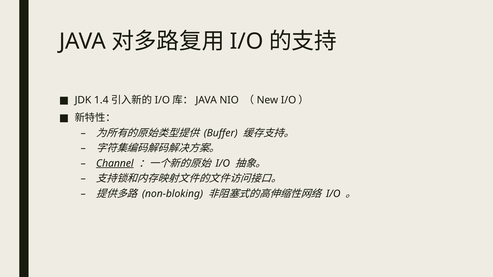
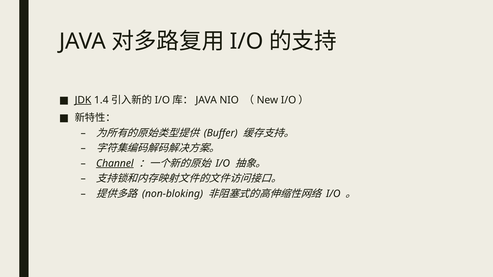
JDK underline: none -> present
